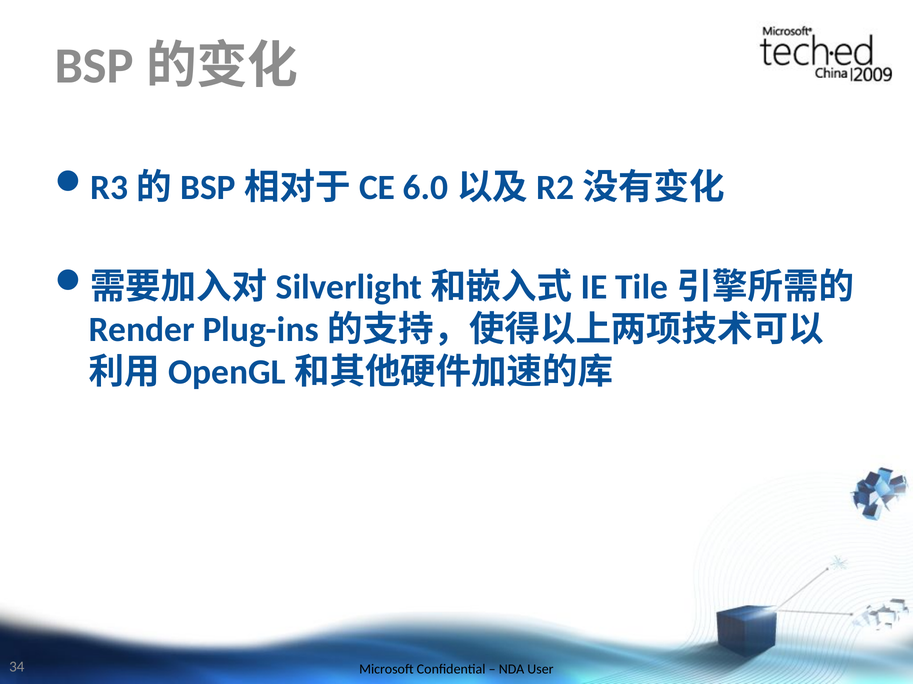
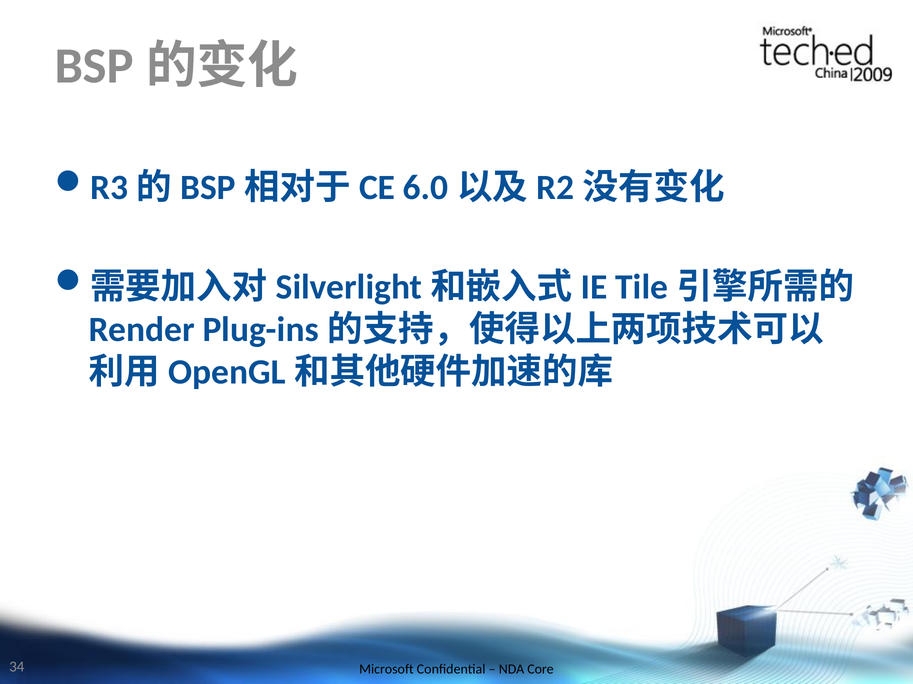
User: User -> Core
